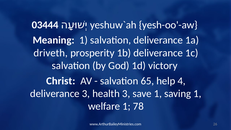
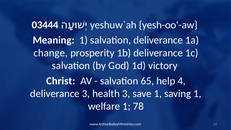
driveth: driveth -> change
